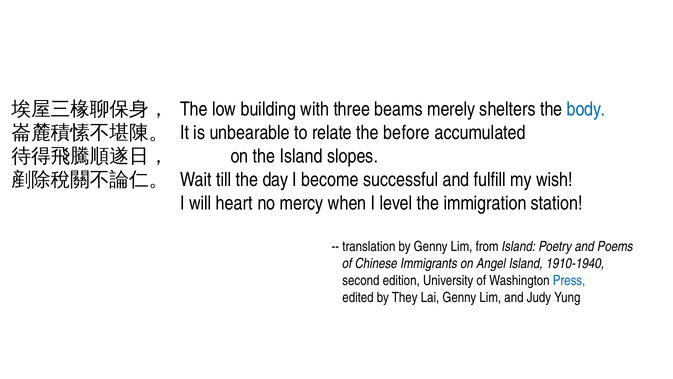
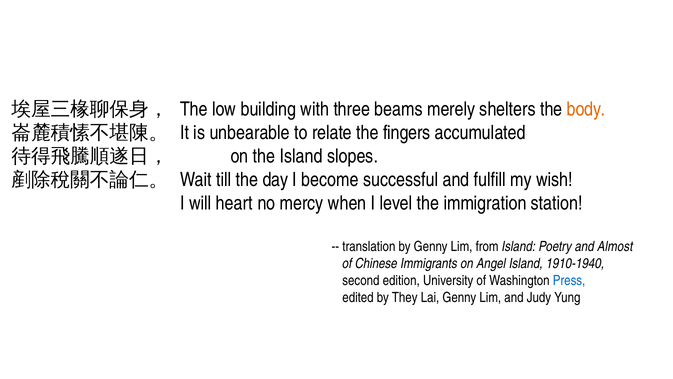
body colour: blue -> orange
before: before -> fingers
Poems: Poems -> Almost
